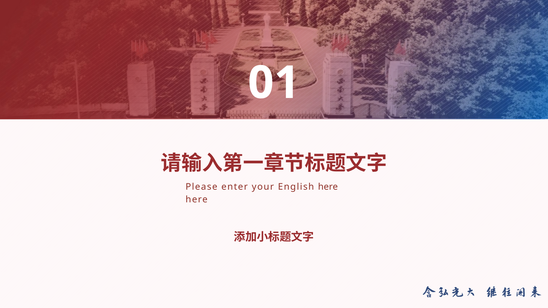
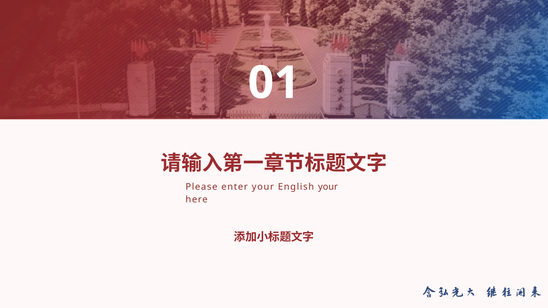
English here: here -> your
